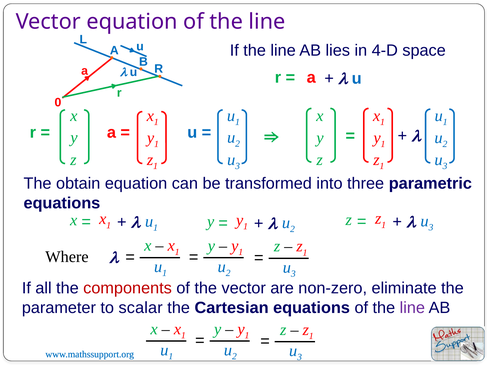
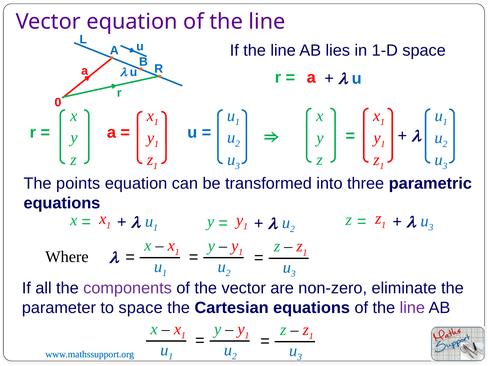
4-D: 4-D -> 1-D
obtain: obtain -> points
components colour: red -> purple
to scalar: scalar -> space
